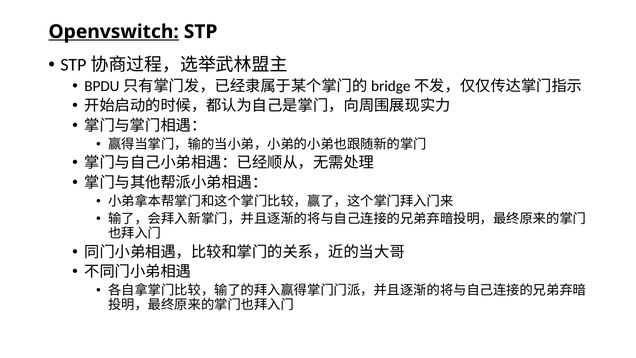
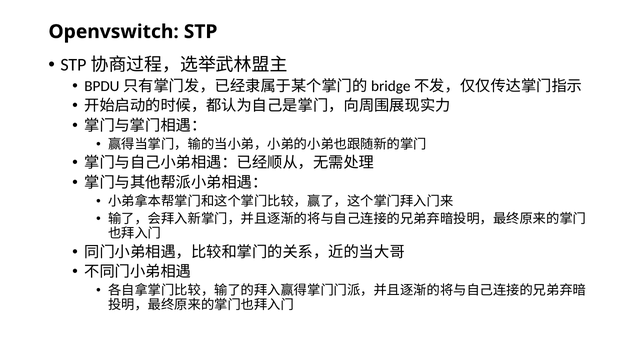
Openvswitch underline: present -> none
